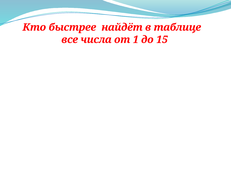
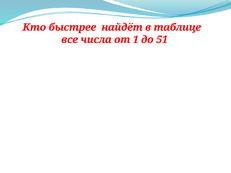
15: 15 -> 51
